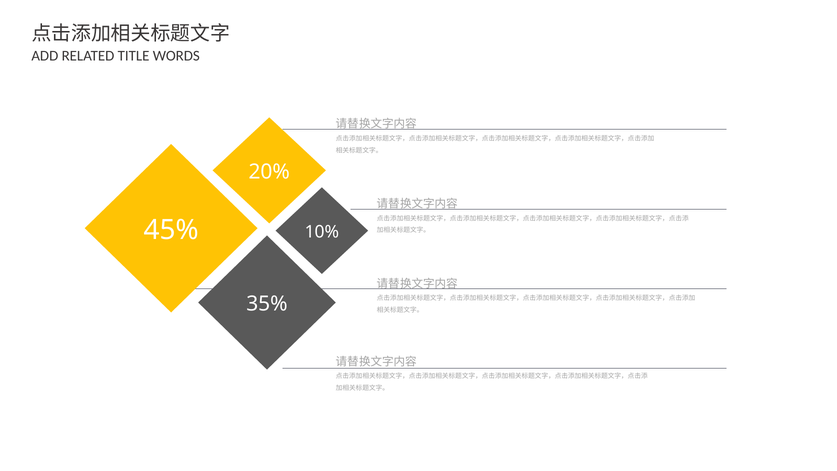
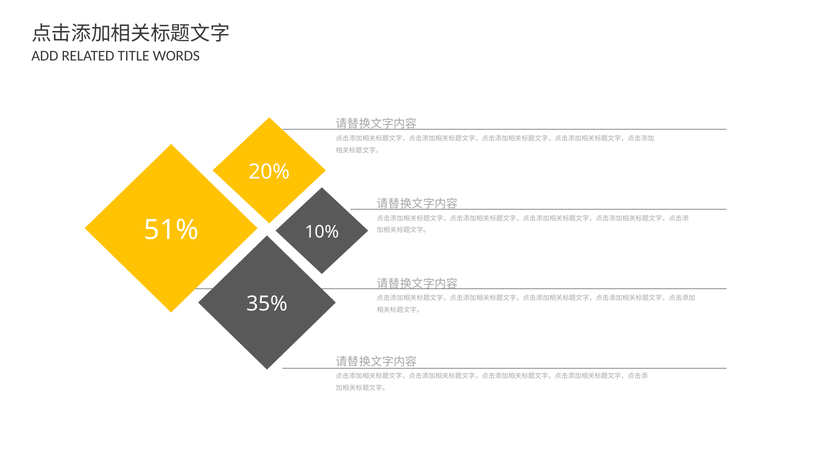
45%: 45% -> 51%
